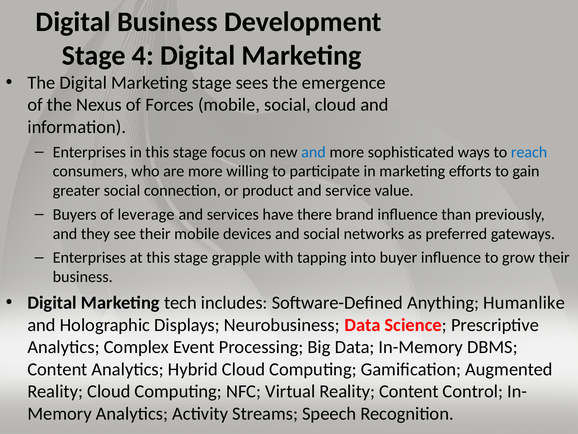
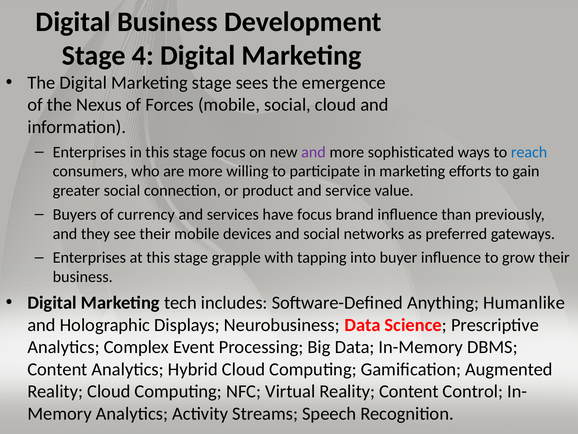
and at (313, 152) colour: blue -> purple
leverage: leverage -> currency
have there: there -> focus
